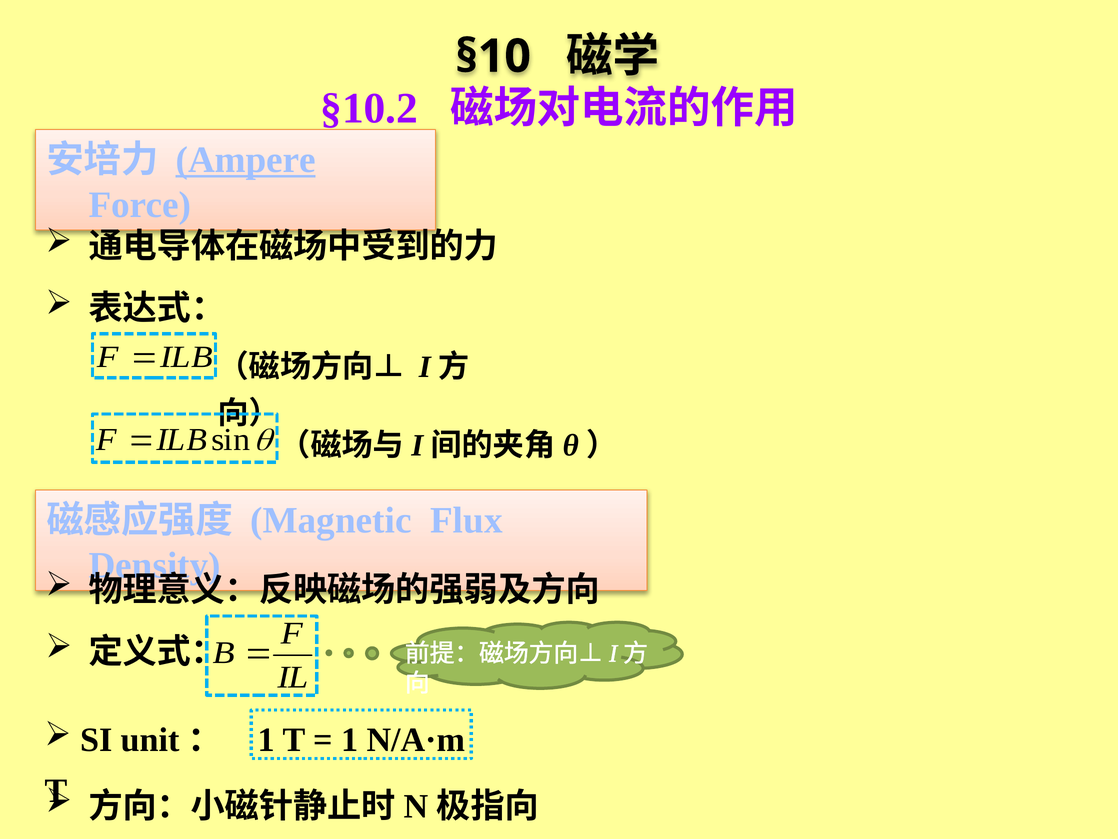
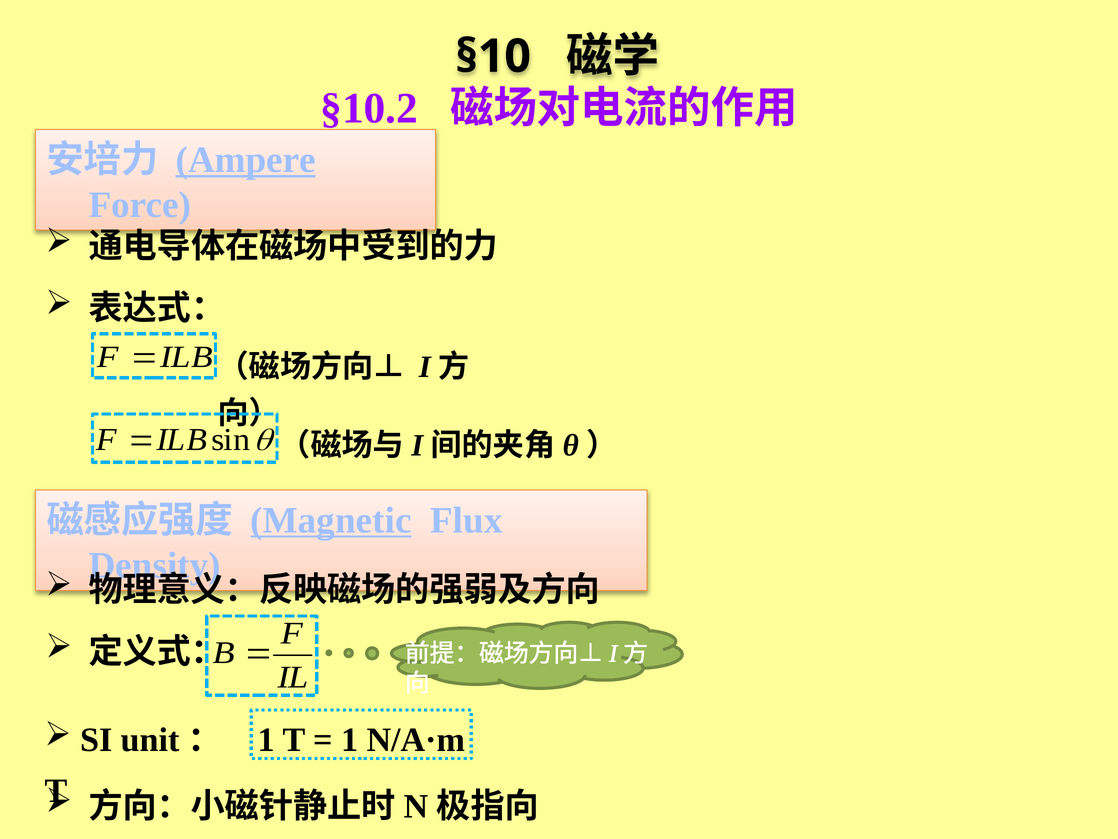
Magnetic underline: none -> present
